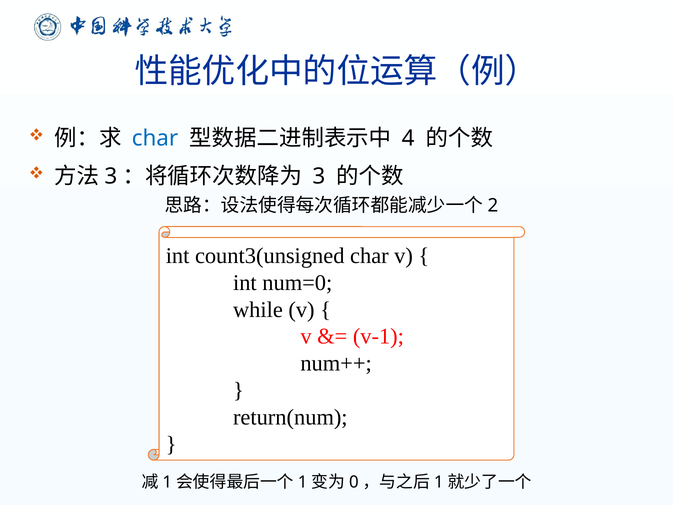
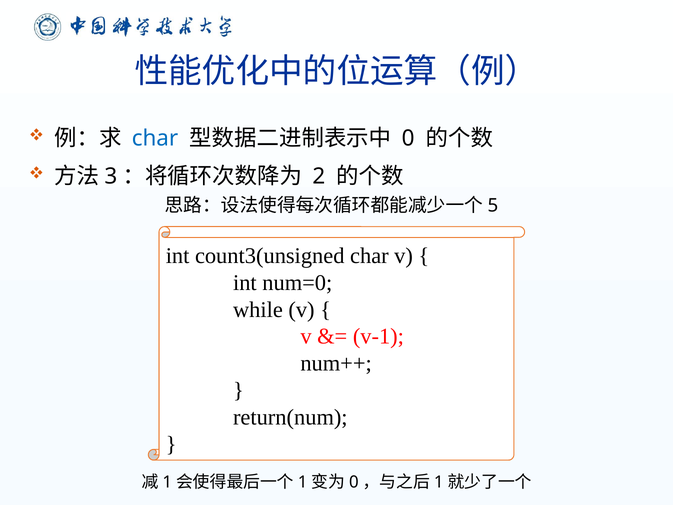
4: 4 -> 0
3 at (319, 176): 3 -> 2
2: 2 -> 5
